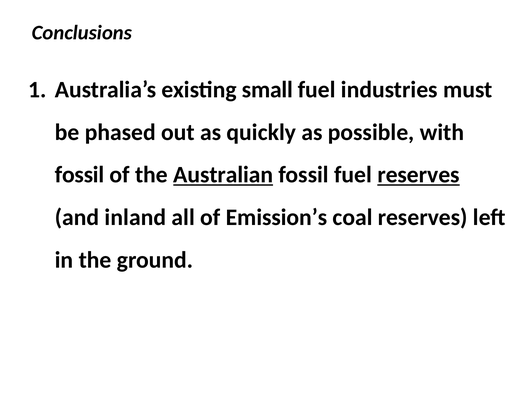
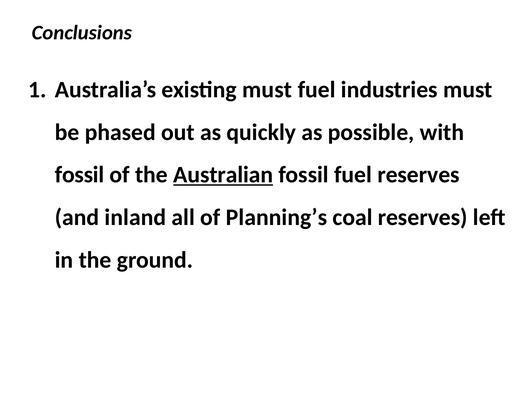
existing small: small -> must
reserves at (419, 175) underline: present -> none
Emission’s: Emission’s -> Planning’s
